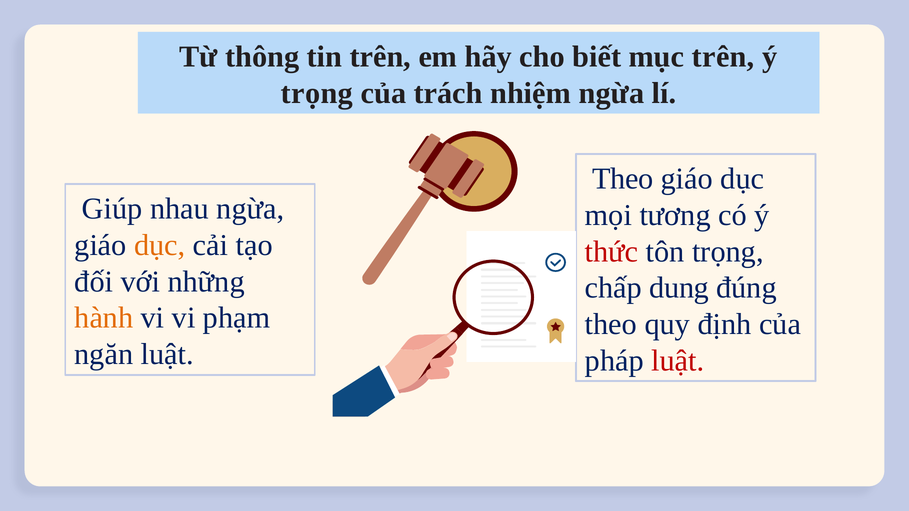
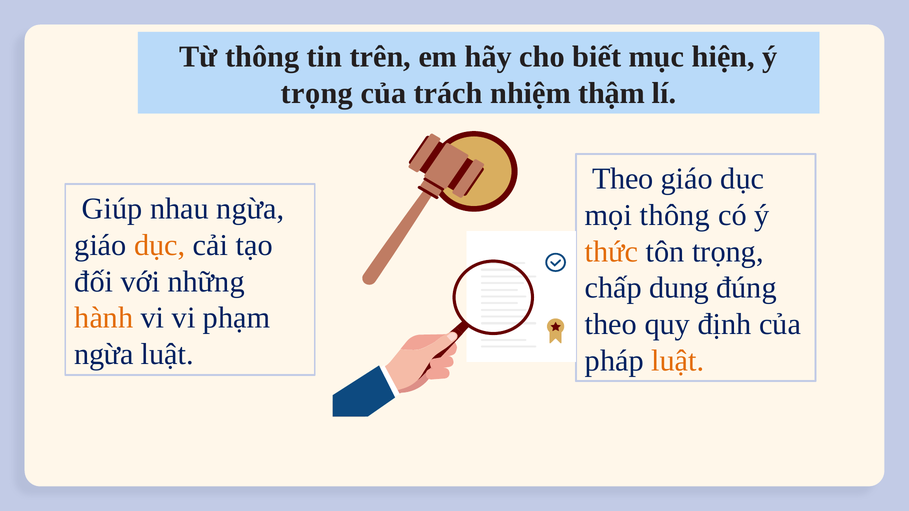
mục trên: trên -> hiện
nhiệm ngừa: ngừa -> thậm
mọi tương: tương -> thông
thức colour: red -> orange
ngăn at (104, 354): ngăn -> ngừa
luật at (678, 361) colour: red -> orange
